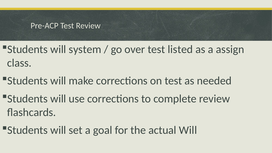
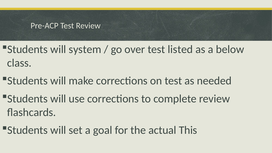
assign: assign -> below
actual Will: Will -> This
